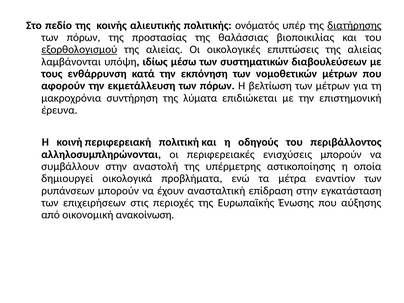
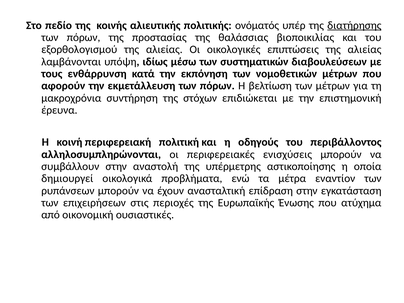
εξορθολογισμού underline: present -> none
λύματα: λύματα -> στόχων
αύξησης: αύξησης -> ατύχημα
ανακοίνωση: ανακοίνωση -> ουσιαστικές
